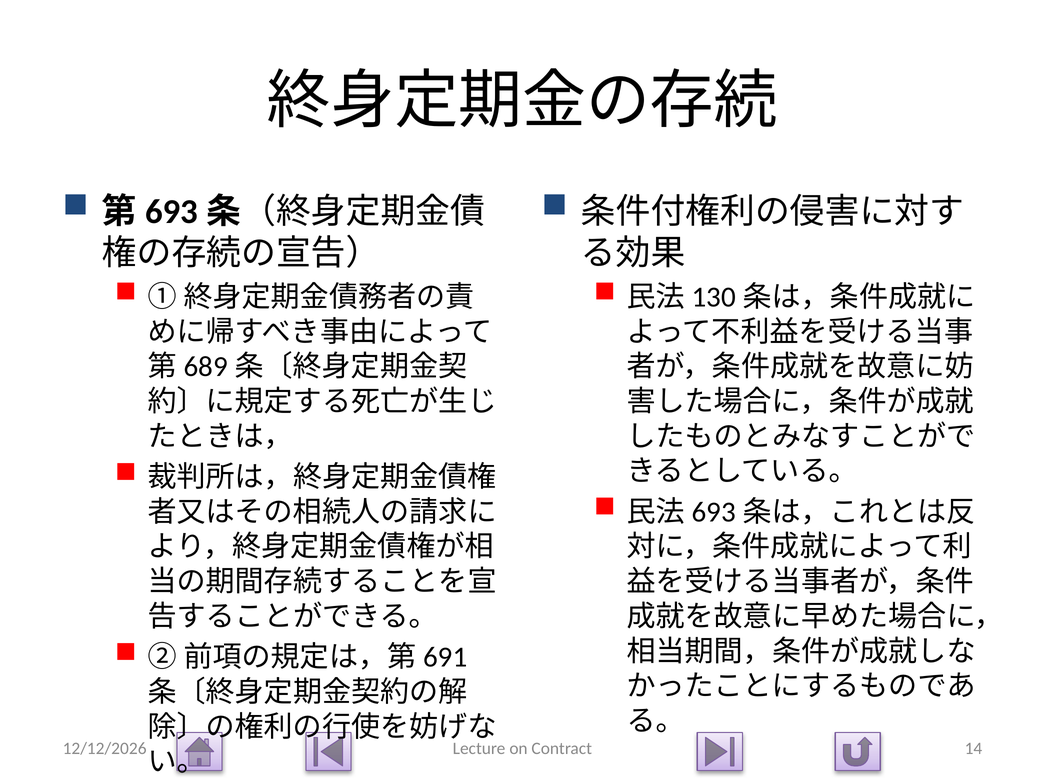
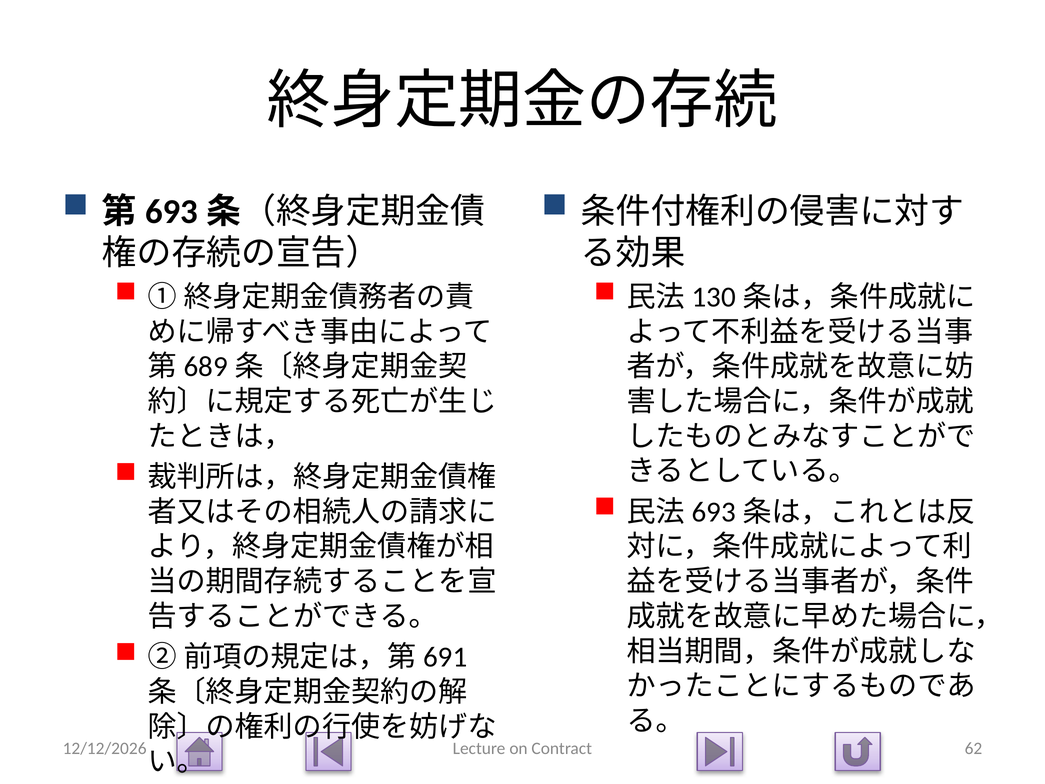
14: 14 -> 62
